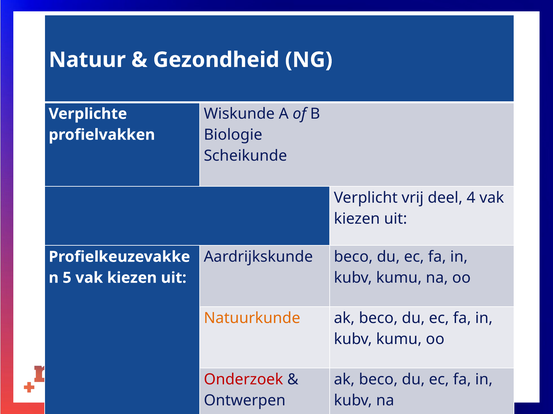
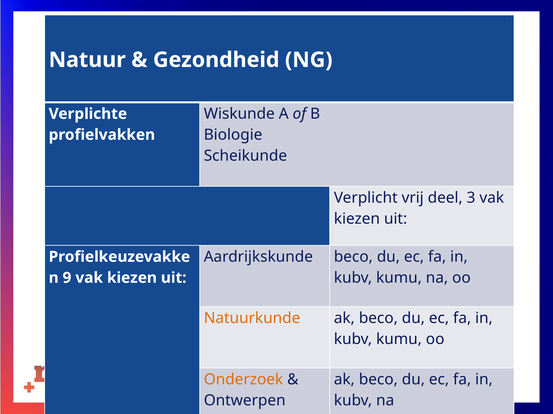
4: 4 -> 3
5: 5 -> 9
Onderzoek colour: red -> orange
